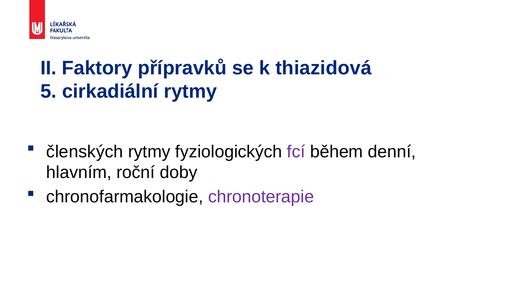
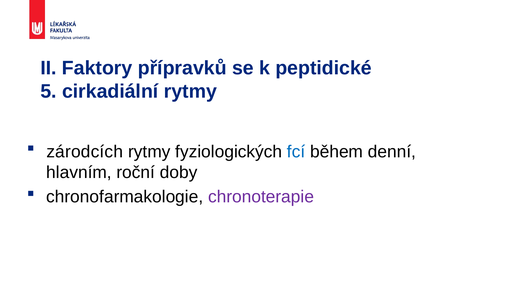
thiazidová: thiazidová -> peptidické
členských: členských -> zárodcích
fcí colour: purple -> blue
